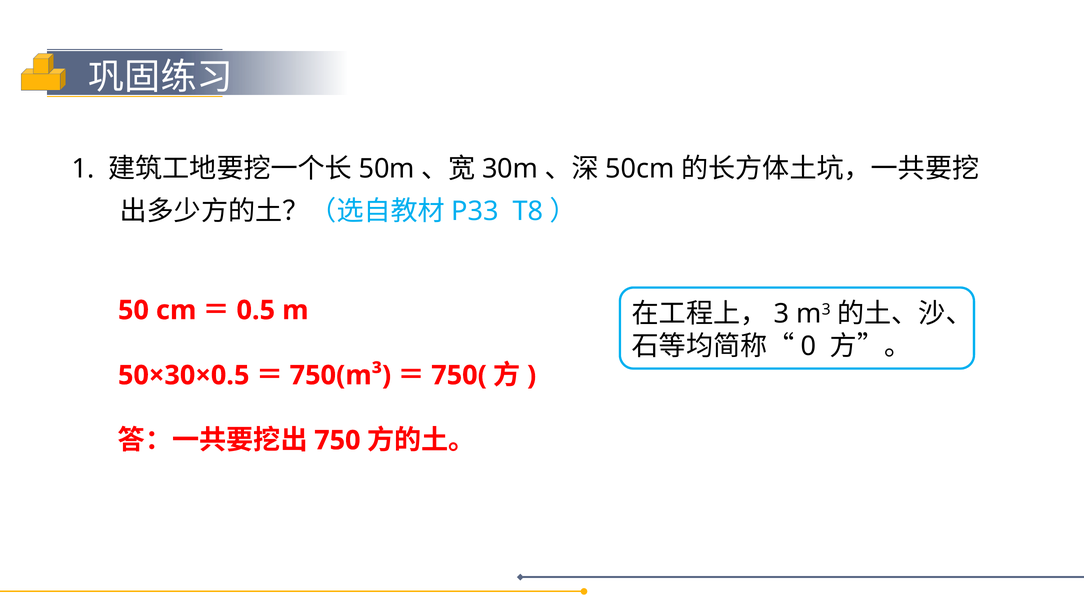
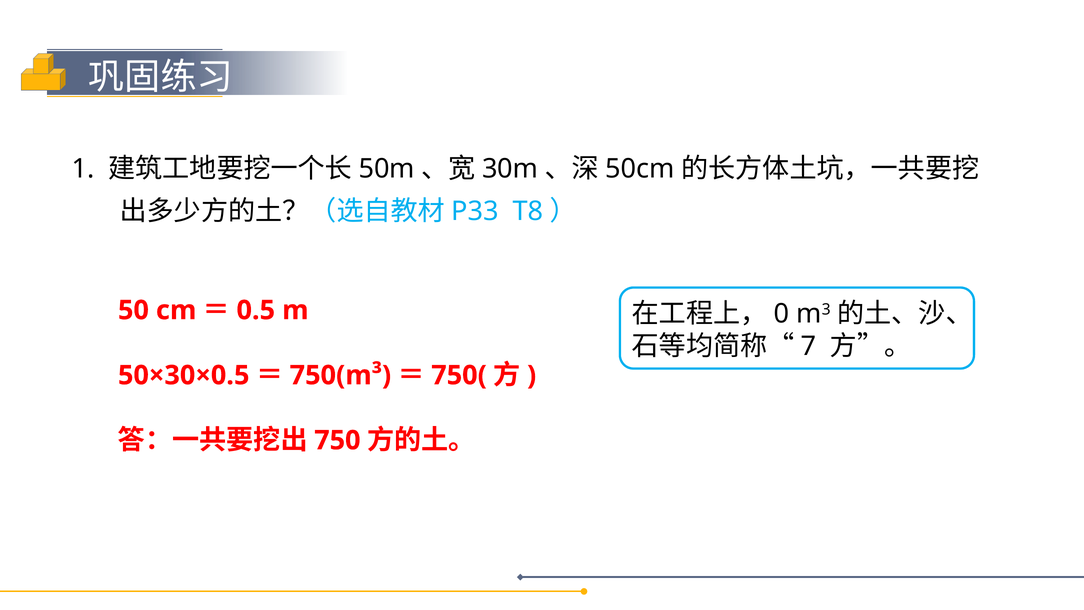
3: 3 -> 0
0: 0 -> 7
